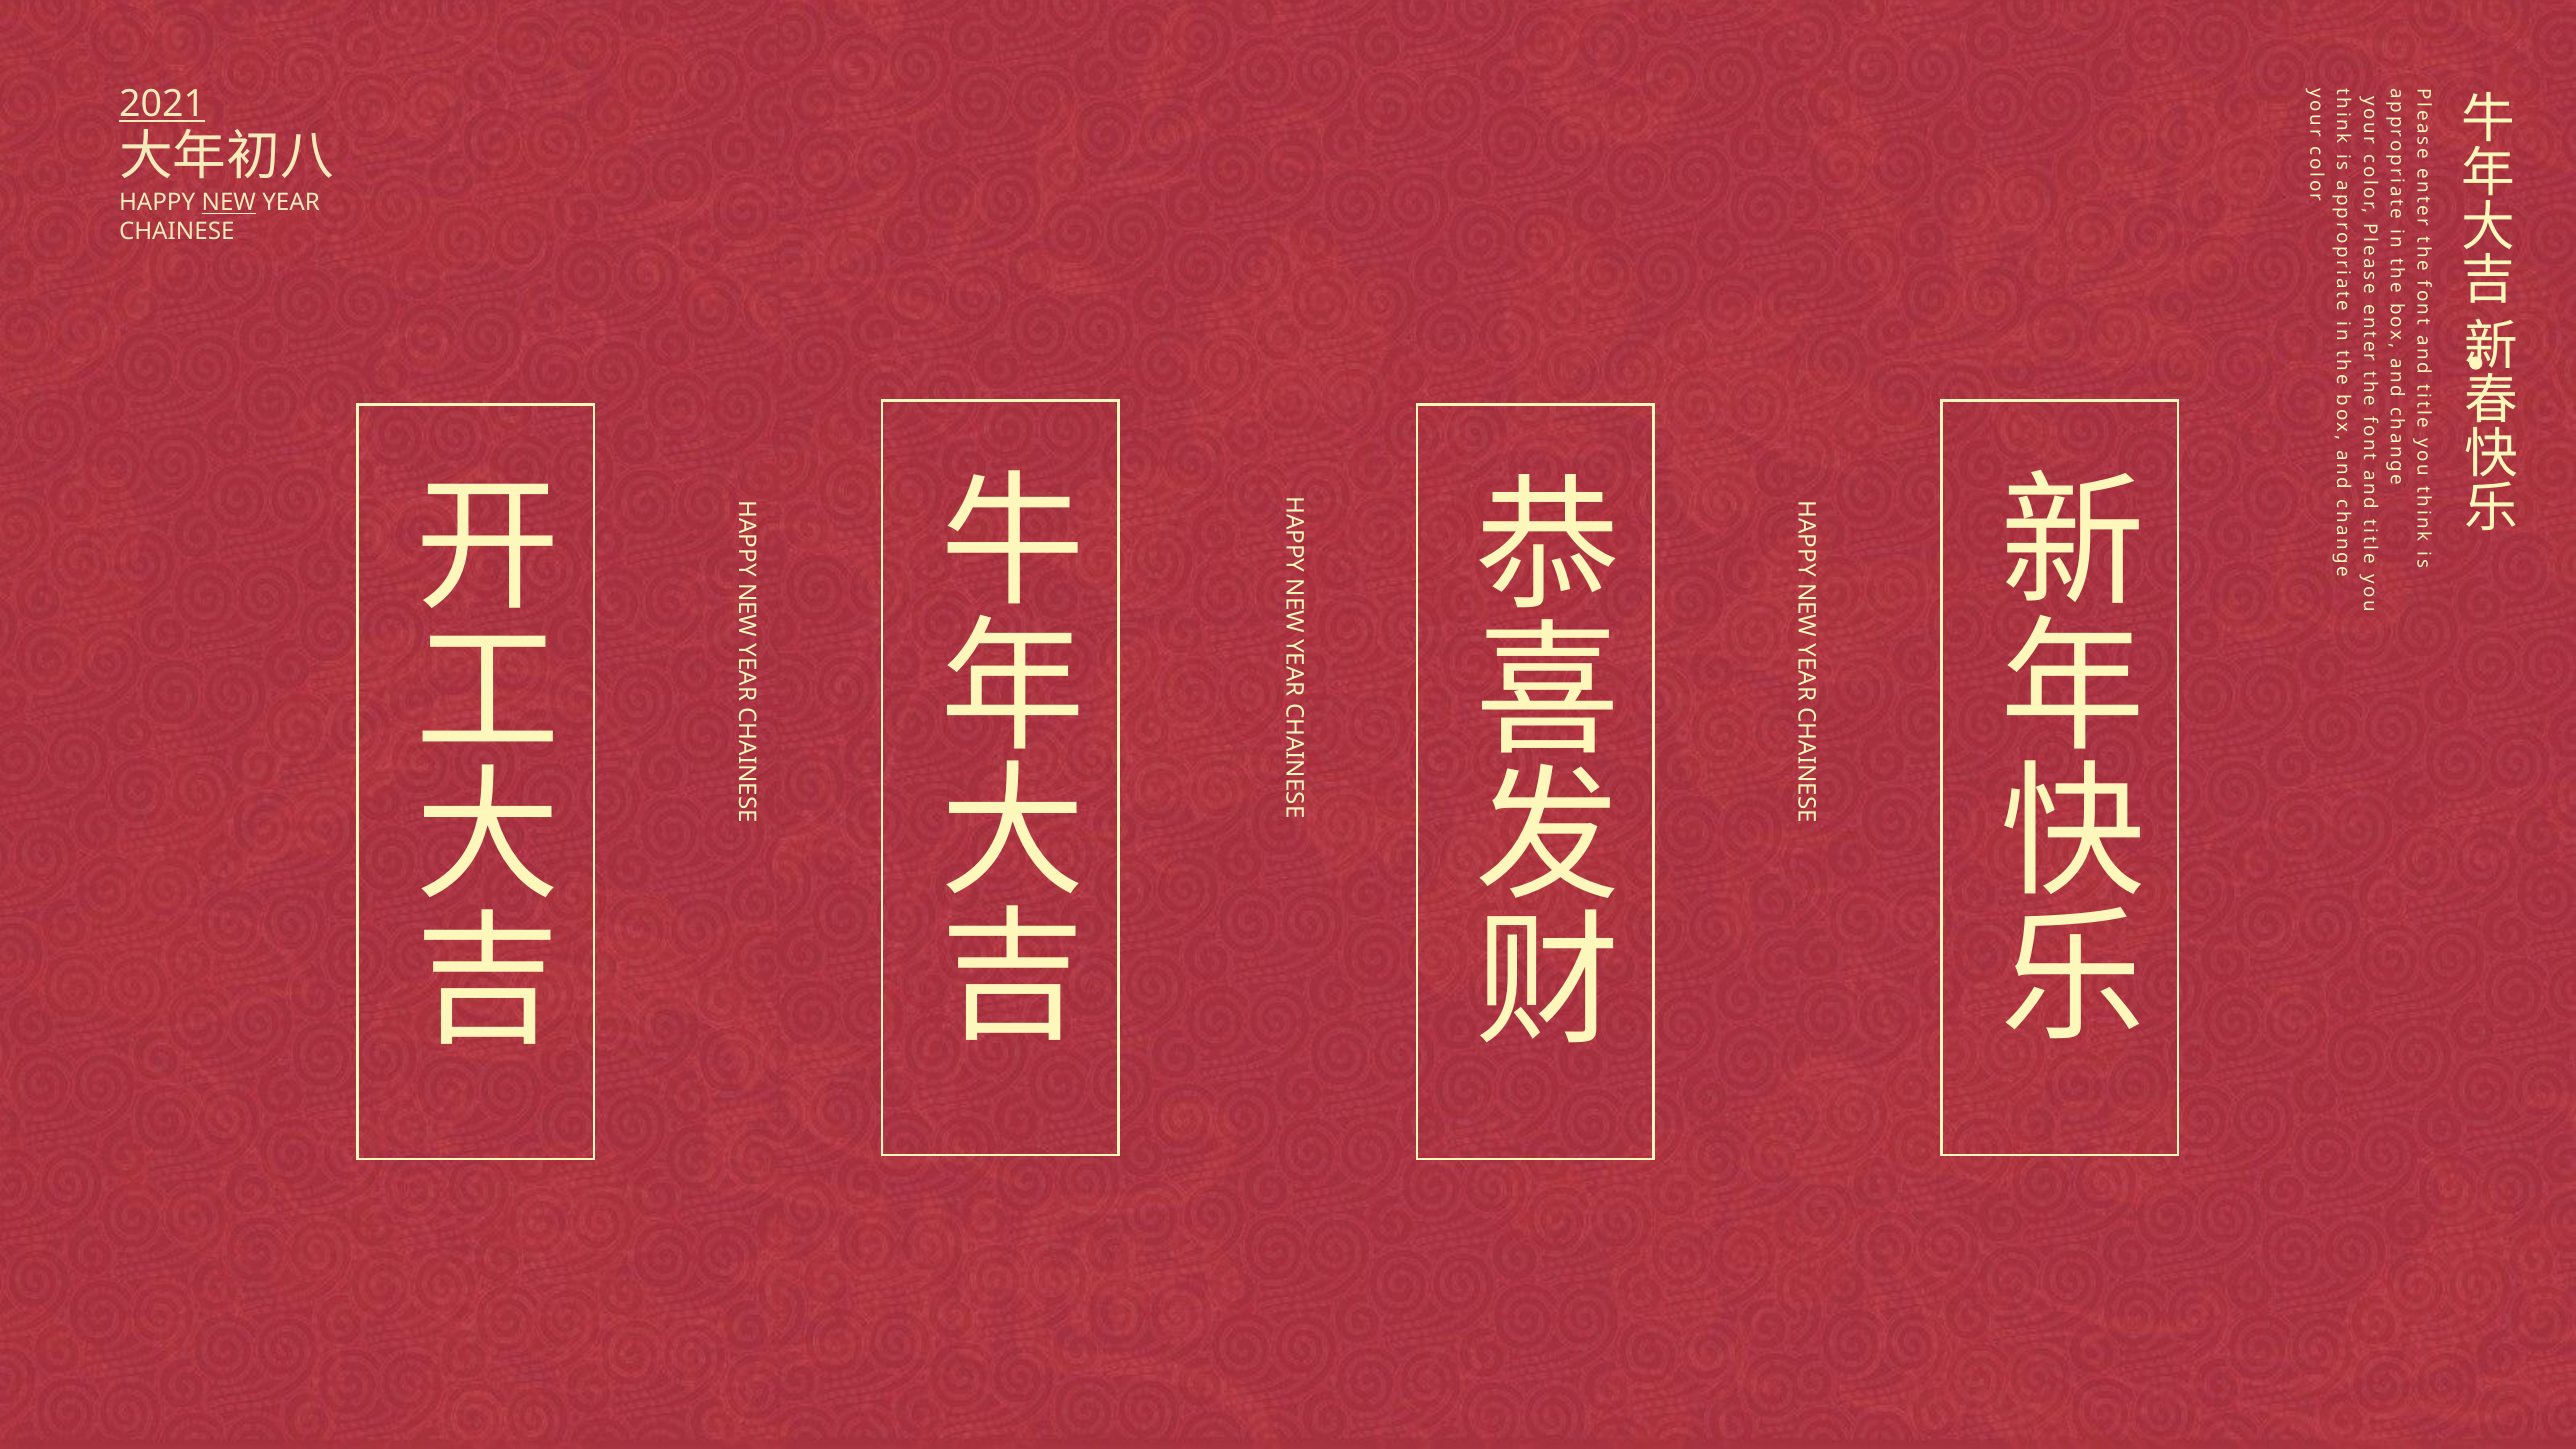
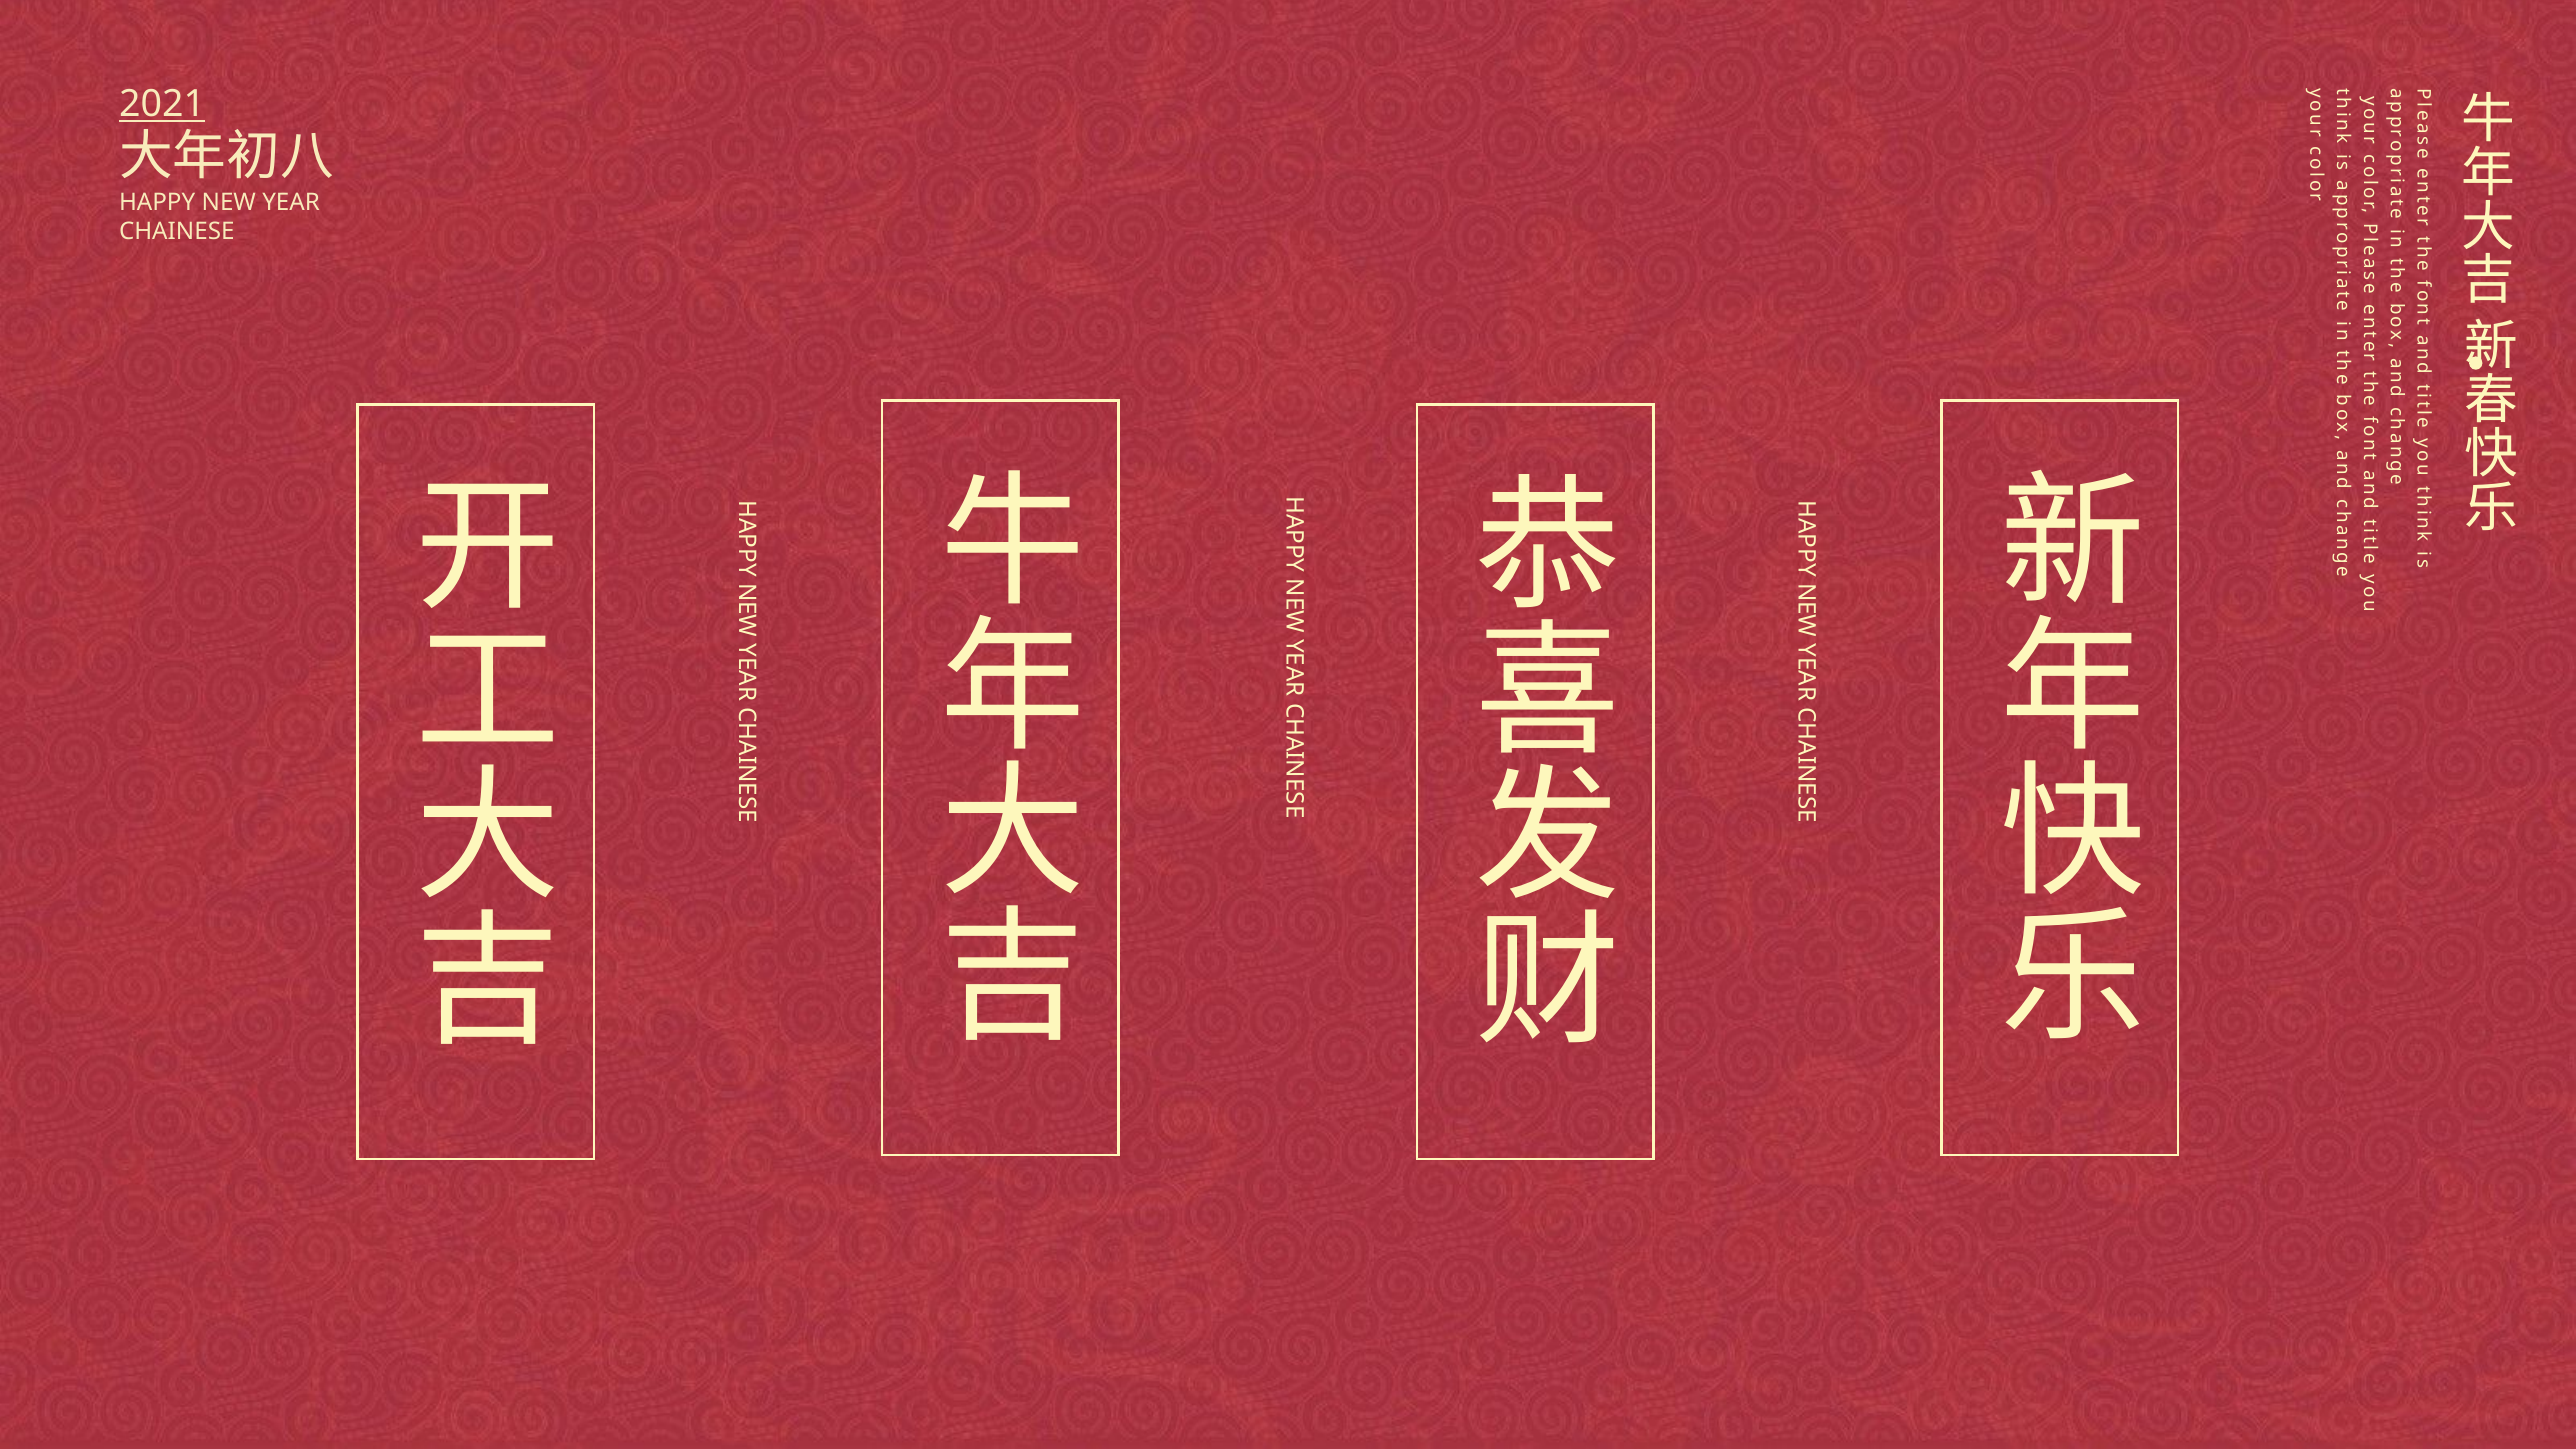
NEW underline: present -> none
